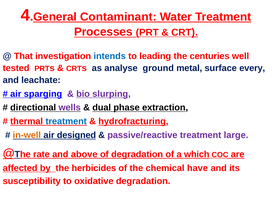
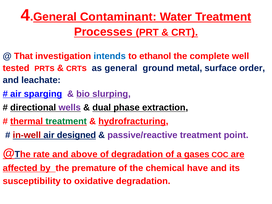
leading: leading -> ethanol
centuries: centuries -> complete
analyse: analyse -> general
every: every -> order
treatment at (66, 121) colour: blue -> green
in-well colour: orange -> red
large: large -> point
which: which -> gases
herbicides: herbicides -> premature
